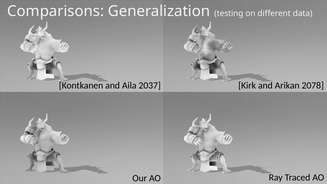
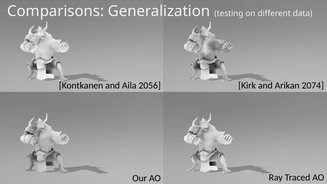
2037: 2037 -> 2056
2078: 2078 -> 2074
